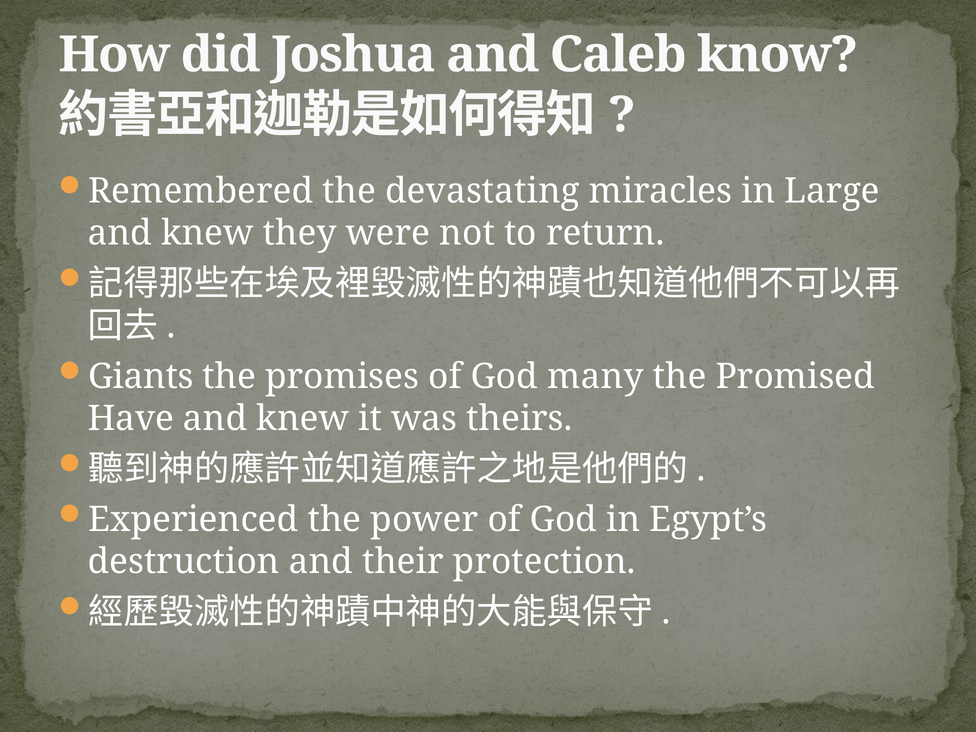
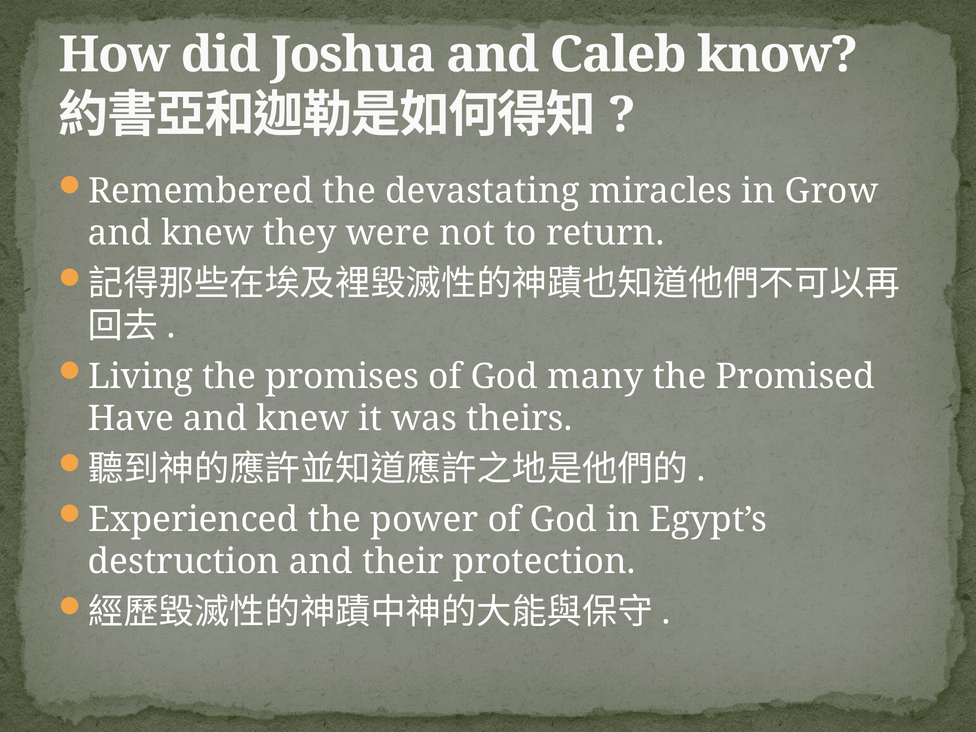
Large: Large -> Grow
Giants: Giants -> Living
